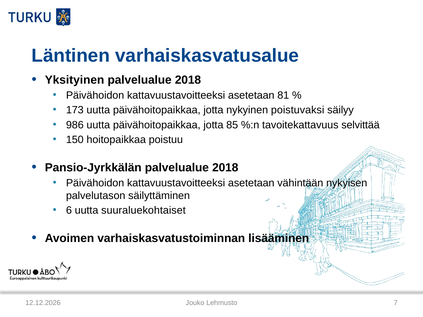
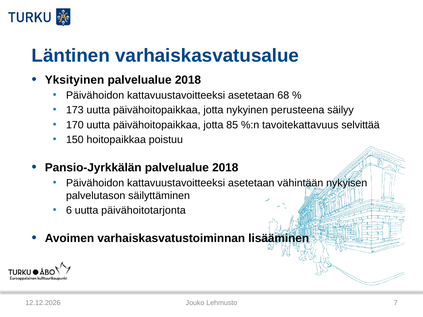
81: 81 -> 68
poistuvaksi: poistuvaksi -> perusteena
986: 986 -> 170
suuraluekohtaiset: suuraluekohtaiset -> päivähoitotarjonta
